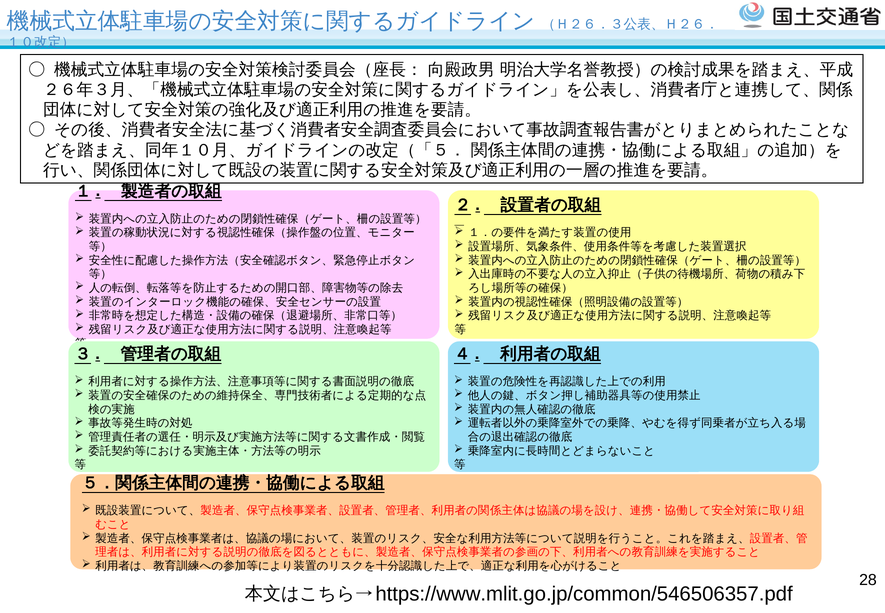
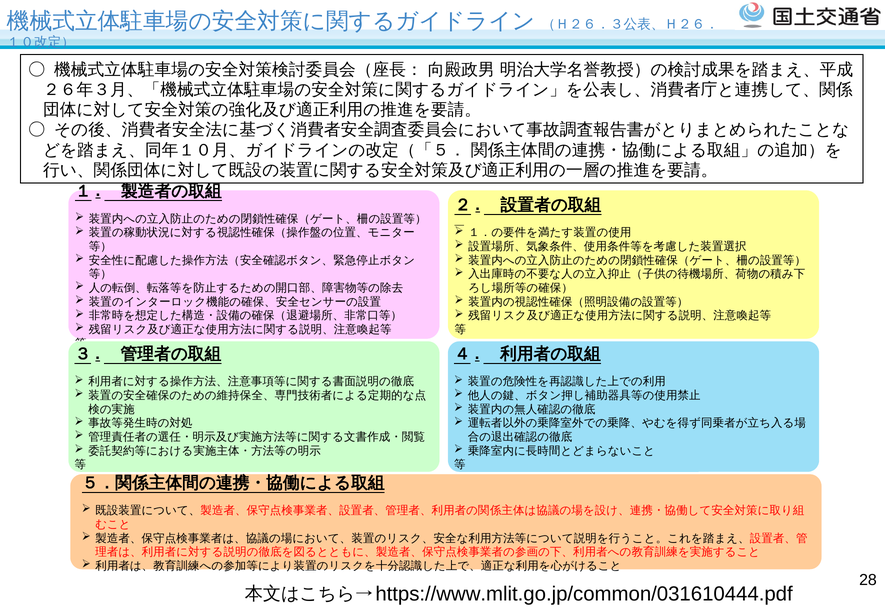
https://www.mlit.go.jp/common/546506357.pdf: https://www.mlit.go.jp/common/546506357.pdf -> https://www.mlit.go.jp/common/031610444.pdf
